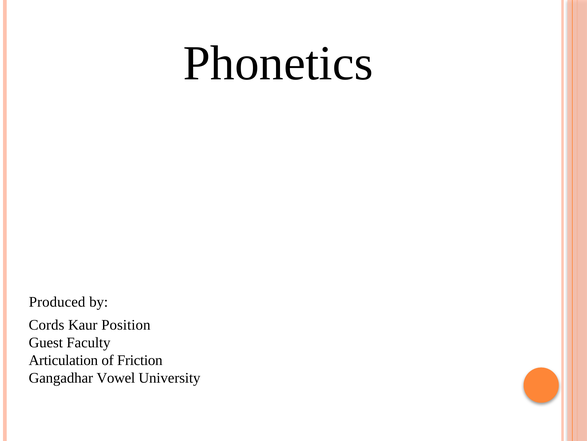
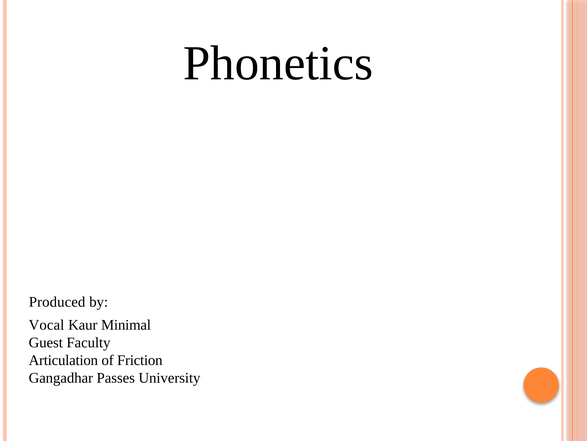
Cords: Cords -> Vocal
Position: Position -> Minimal
Vowel: Vowel -> Passes
